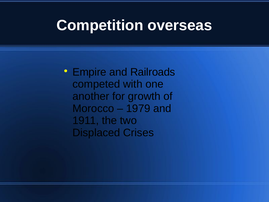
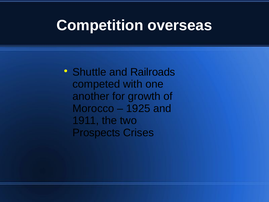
Empire: Empire -> Shuttle
1979: 1979 -> 1925
Displaced: Displaced -> Prospects
